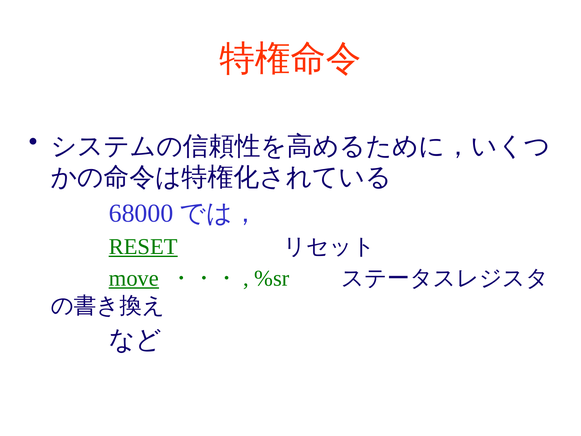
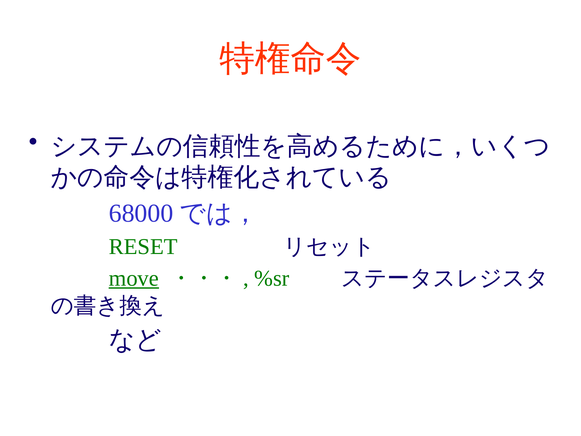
RESET underline: present -> none
